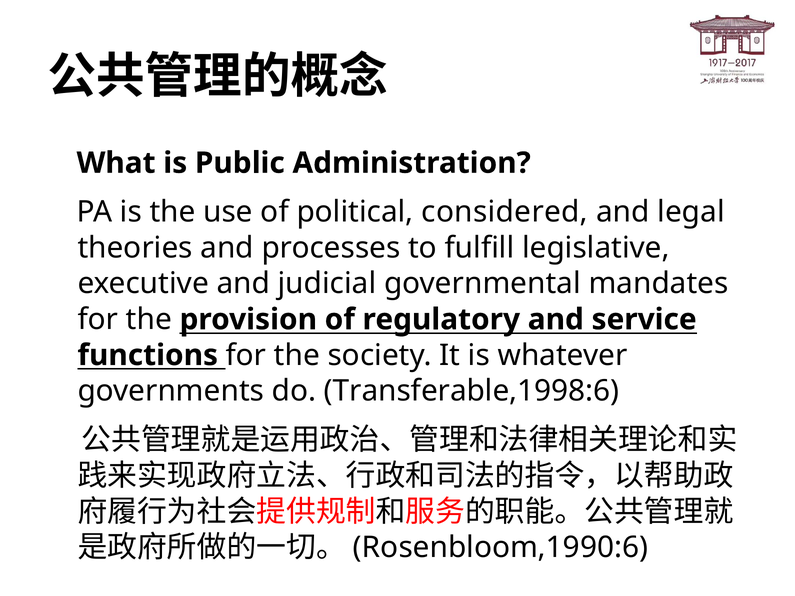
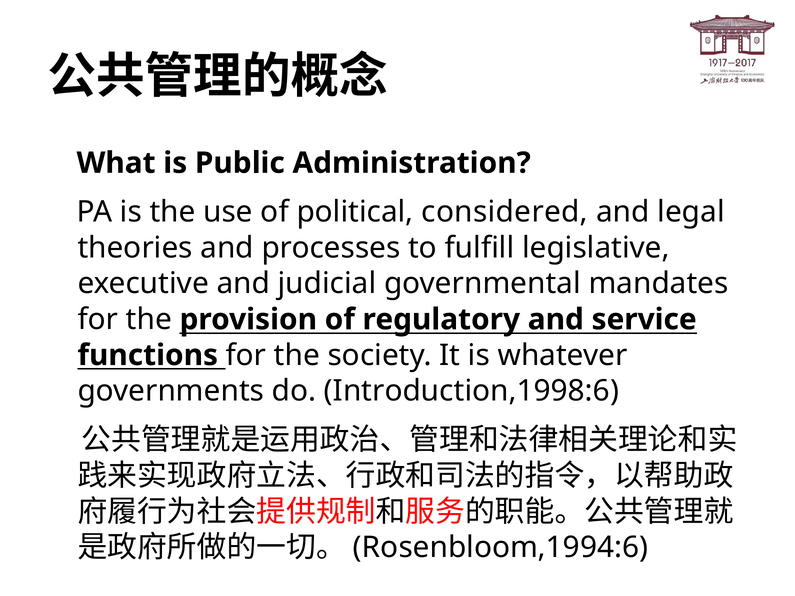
Transferable,1998:6: Transferable,1998:6 -> Introduction,1998:6
Rosenbloom,1990:6: Rosenbloom,1990:6 -> Rosenbloom,1994:6
